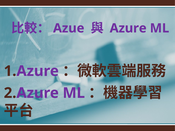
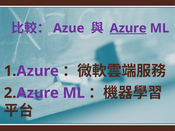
Azure underline: none -> present
